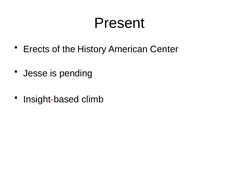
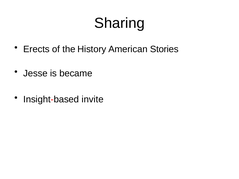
Present: Present -> Sharing
Center: Center -> Stories
pending: pending -> became
climb: climb -> invite
